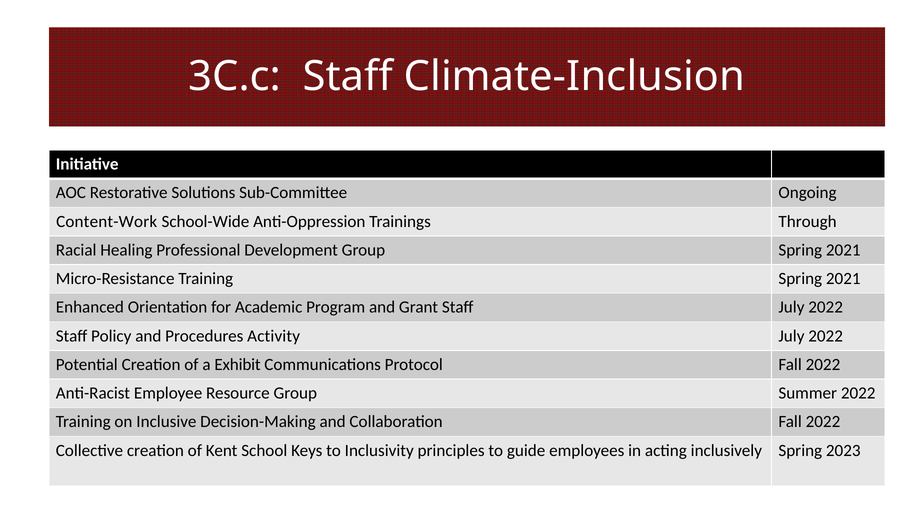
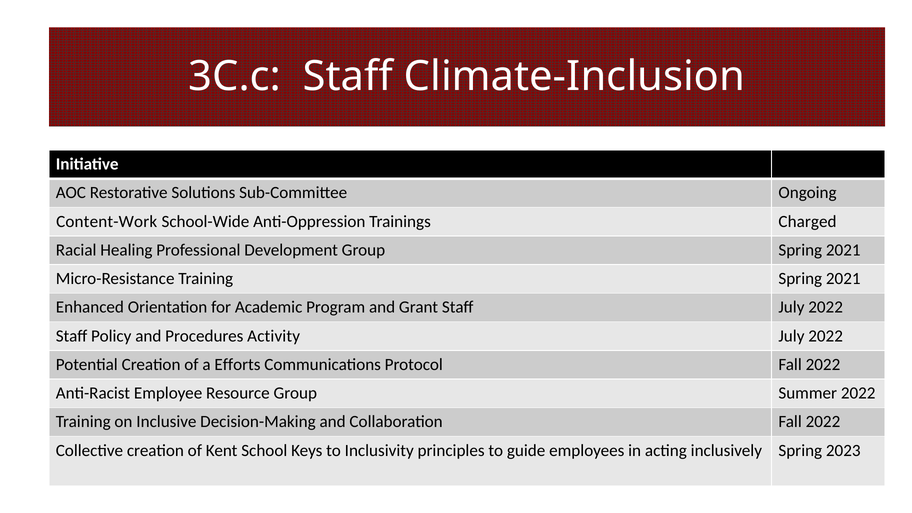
Through: Through -> Charged
Exhibit: Exhibit -> Efforts
